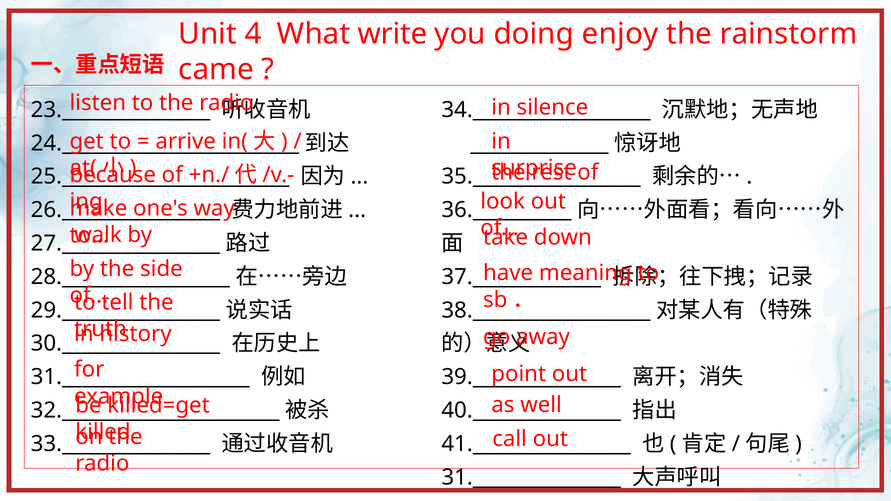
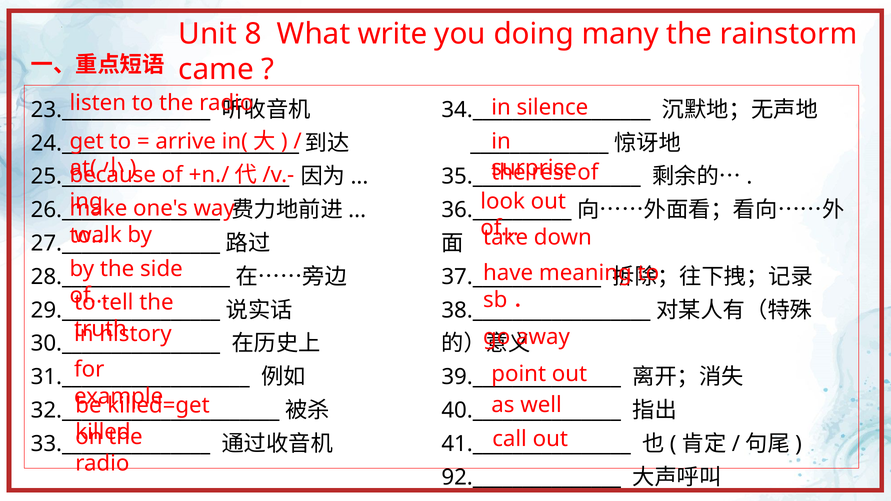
4: 4 -> 8
enjoy: enjoy -> many
31._______________: 31._______________ -> 92._______________
